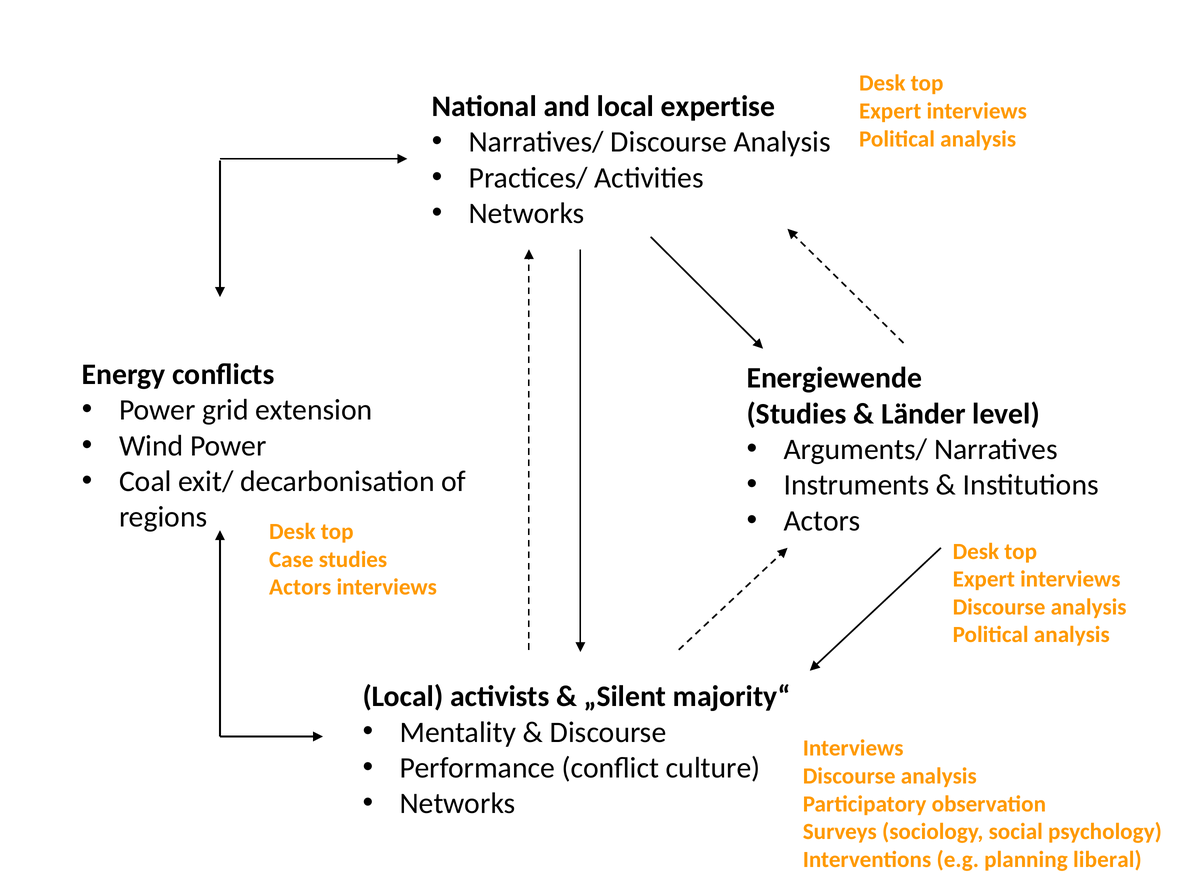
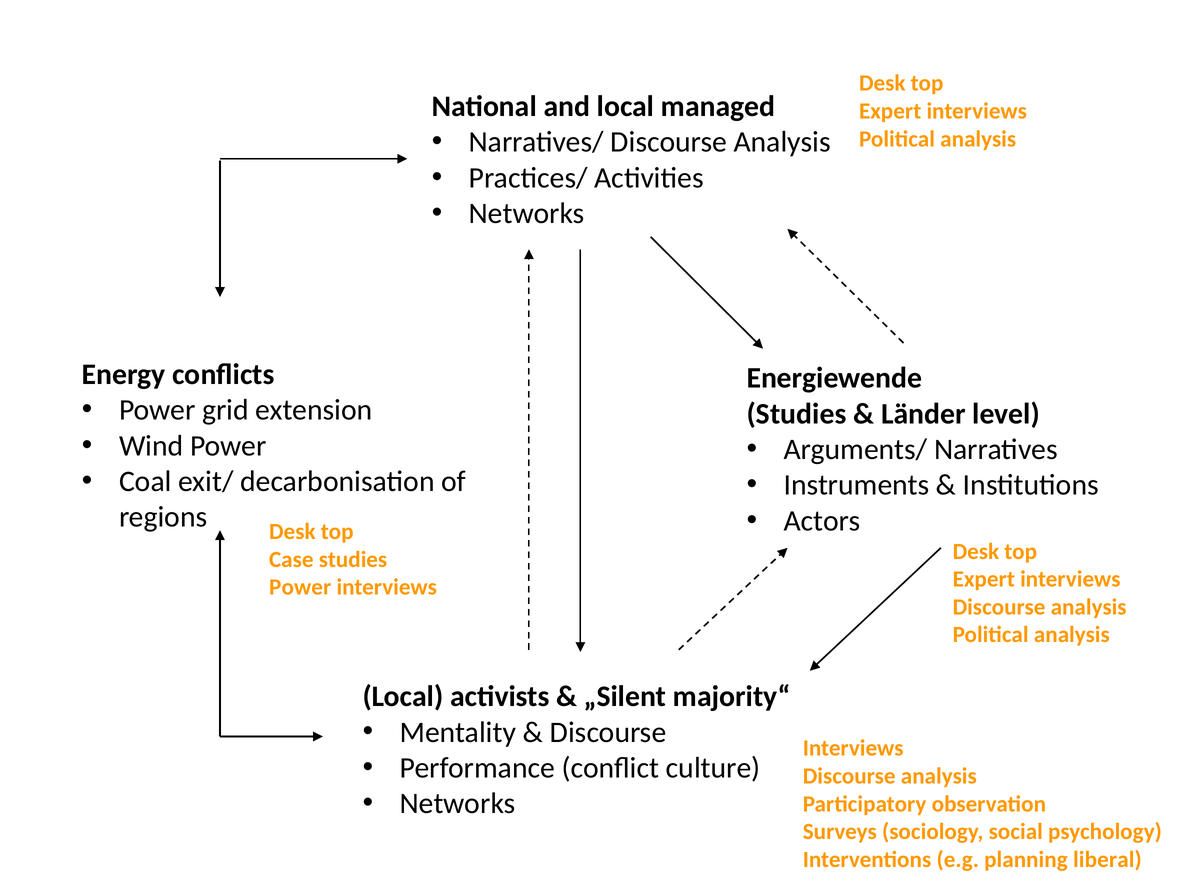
expertise: expertise -> managed
Actors at (300, 587): Actors -> Power
